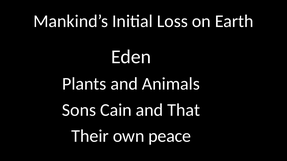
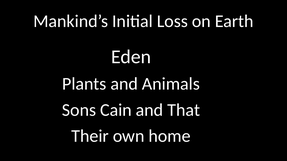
peace: peace -> home
